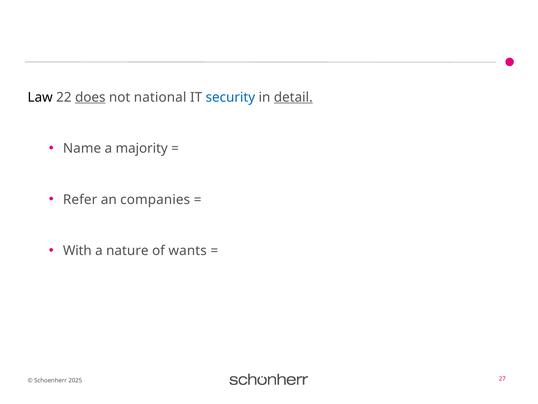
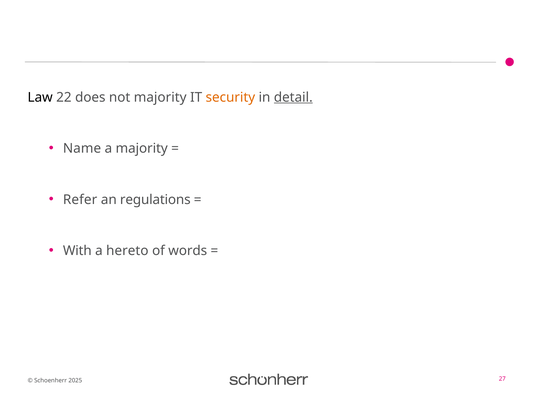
does underline: present -> none
not national: national -> majority
security colour: blue -> orange
companies: companies -> regulations
nature: nature -> hereto
wants: wants -> words
